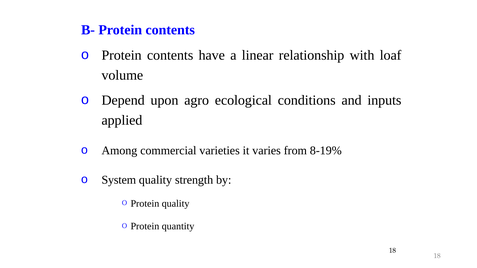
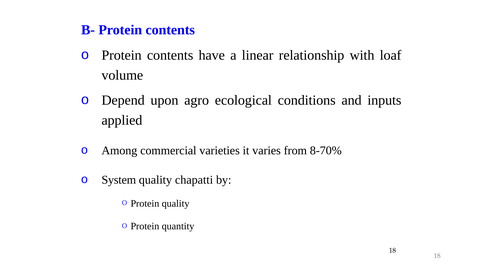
8-19%: 8-19% -> 8-70%
strength: strength -> chapatti
